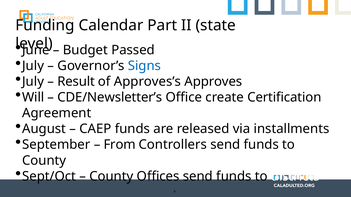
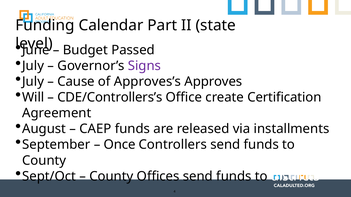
Signs colour: blue -> purple
Result: Result -> Cause
CDE/Newsletter’s: CDE/Newsletter’s -> CDE/Controllers’s
From: From -> Once
